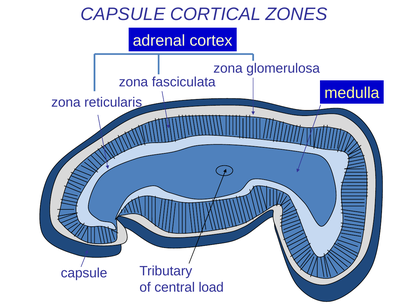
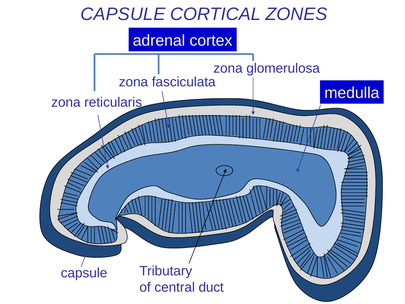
load: load -> duct
